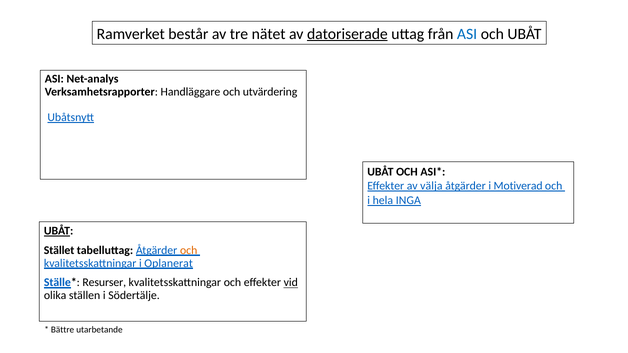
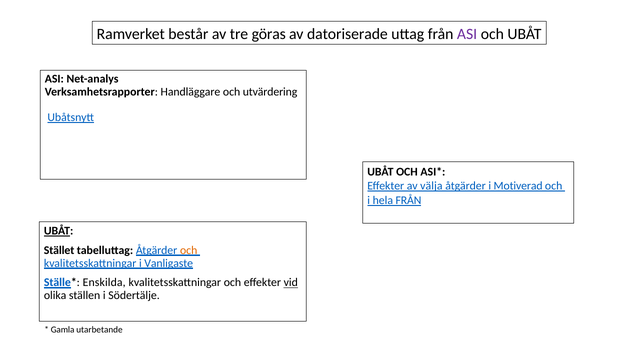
nätet: nätet -> göras
datoriserade underline: present -> none
ASI at (467, 34) colour: blue -> purple
hela INGA: INGA -> FRÅN
Oplanerat: Oplanerat -> Vanligaste
Resurser: Resurser -> Enskilda
Bättre: Bättre -> Gamla
